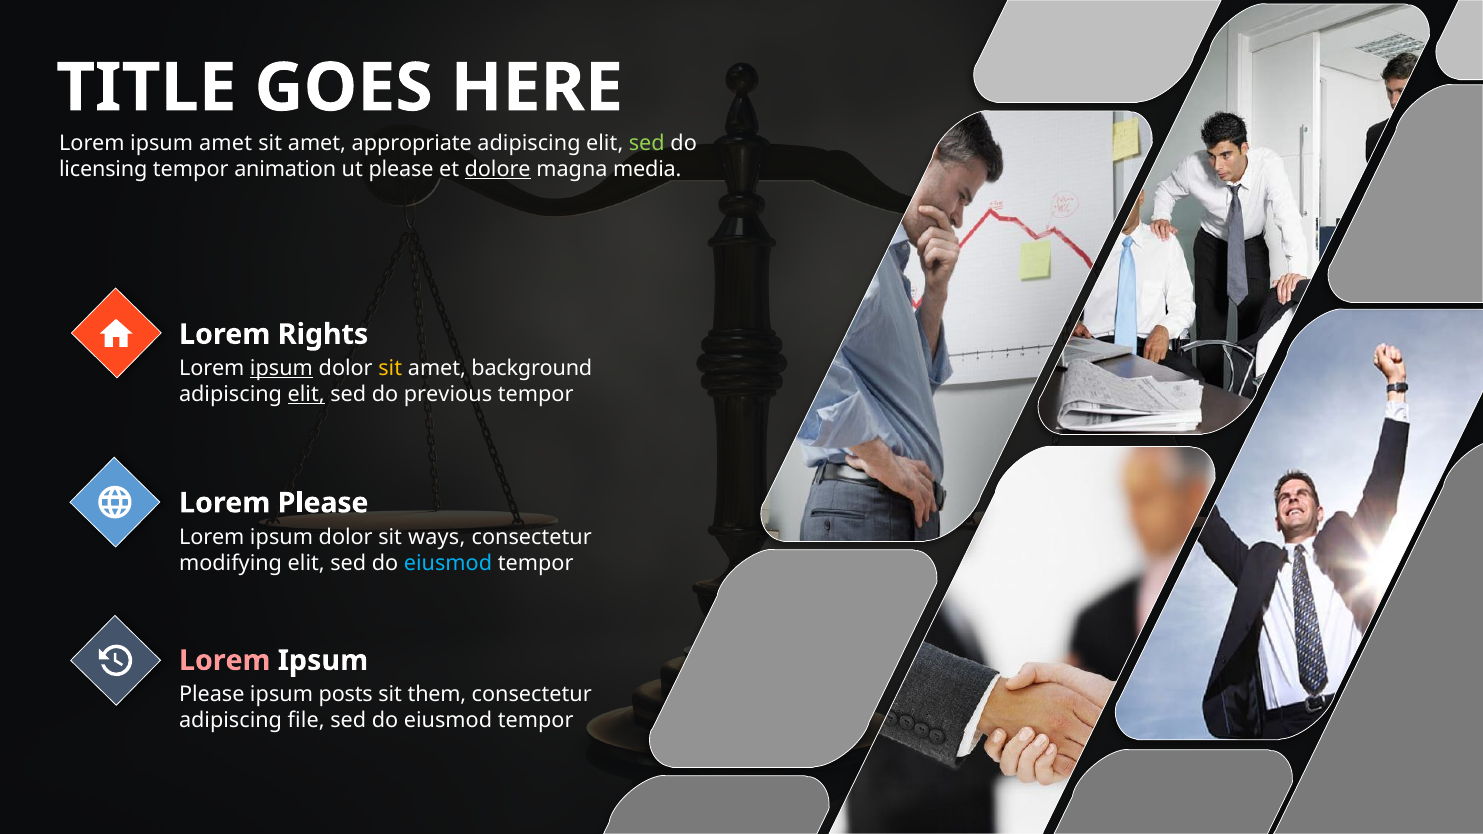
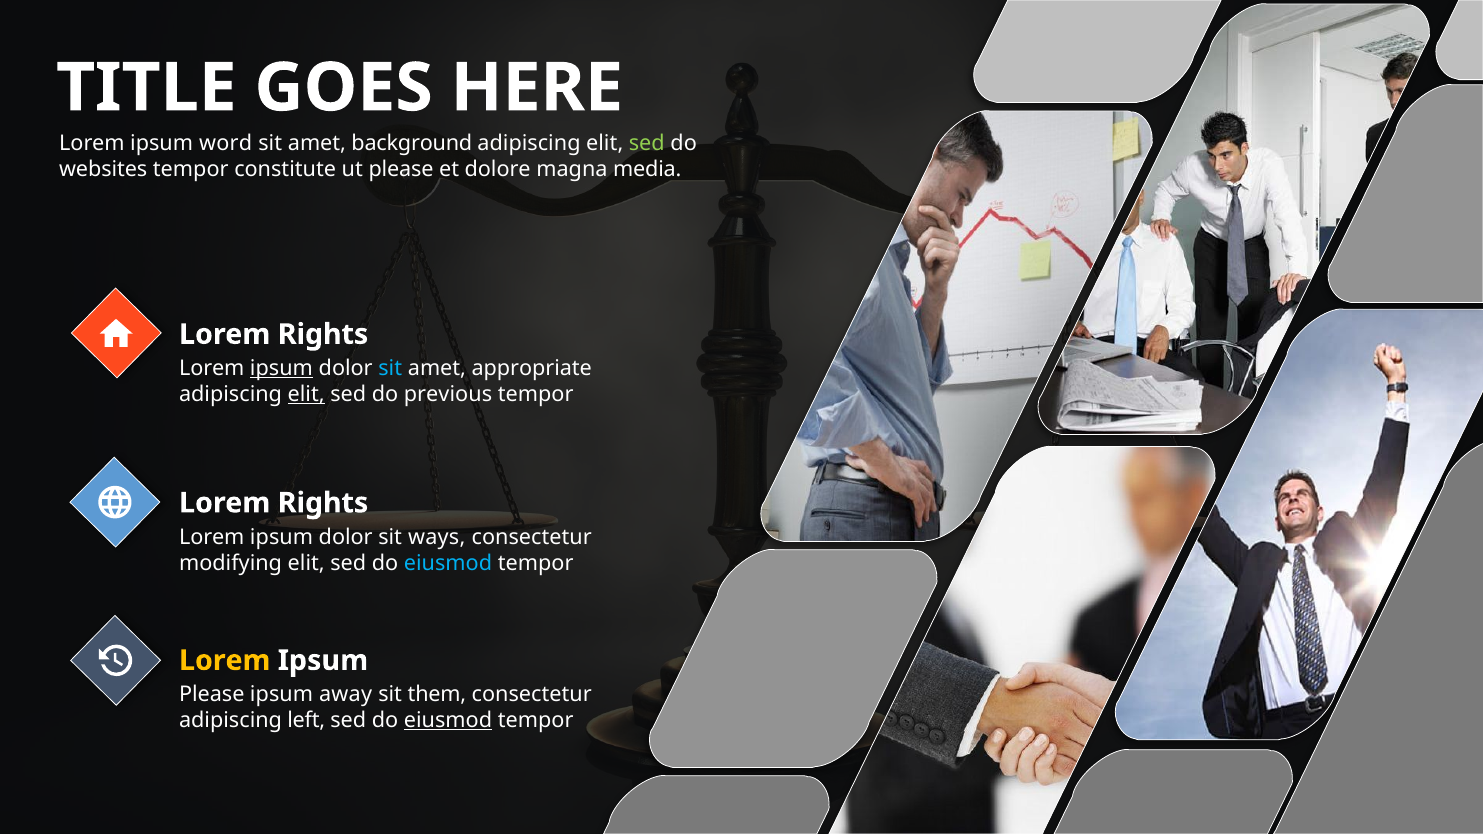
amet at (226, 143): amet -> word
appropriate: appropriate -> background
licensing: licensing -> websites
animation: animation -> constitute
dolore underline: present -> none
sit at (390, 368) colour: yellow -> light blue
background: background -> appropriate
Please at (323, 503): Please -> Rights
Lorem at (225, 661) colour: pink -> yellow
posts: posts -> away
file: file -> left
eiusmod at (448, 721) underline: none -> present
